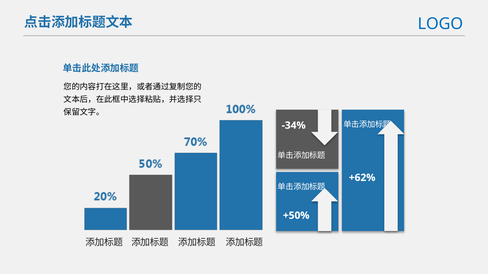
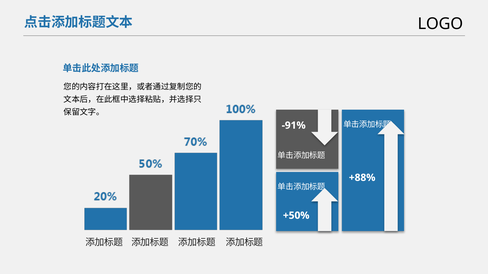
LOGO colour: blue -> black
-34%: -34% -> -91%
+62%: +62% -> +88%
